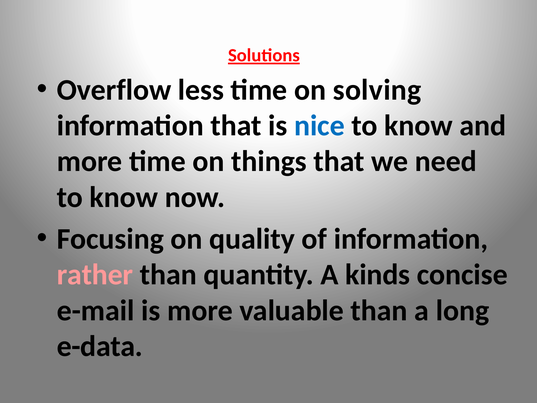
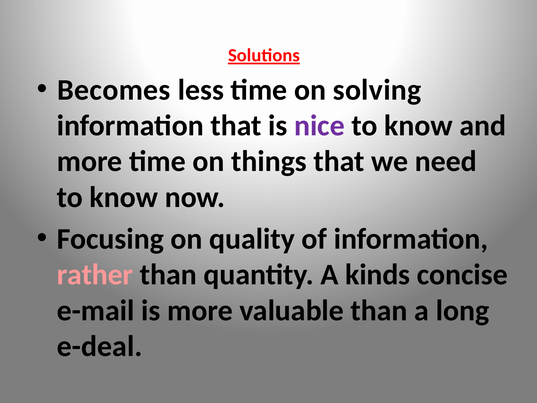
Overflow: Overflow -> Becomes
nice colour: blue -> purple
e-data: e-data -> e-deal
